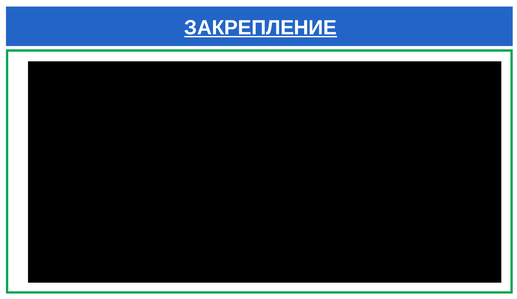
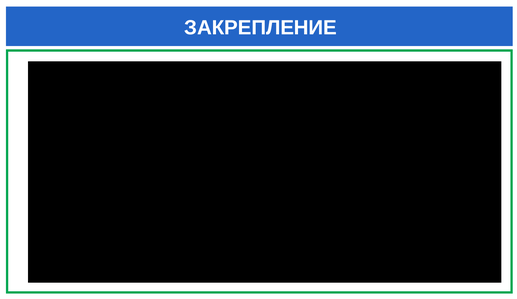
ЗАКРЕПЛЕНИЕ underline: present -> none
